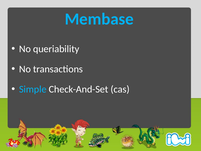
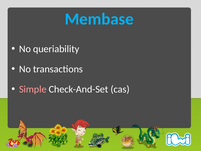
Simple colour: light blue -> pink
